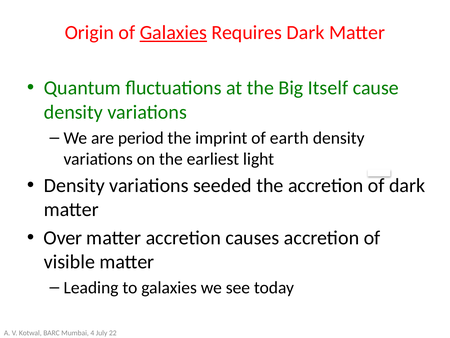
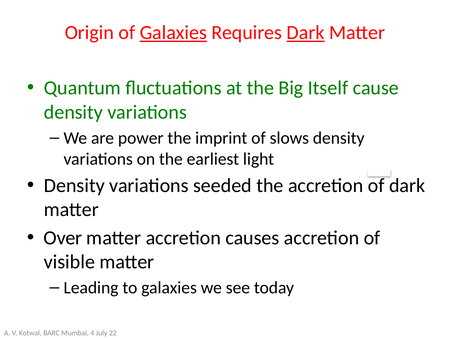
Dark at (306, 33) underline: none -> present
period: period -> power
earth: earth -> slows
